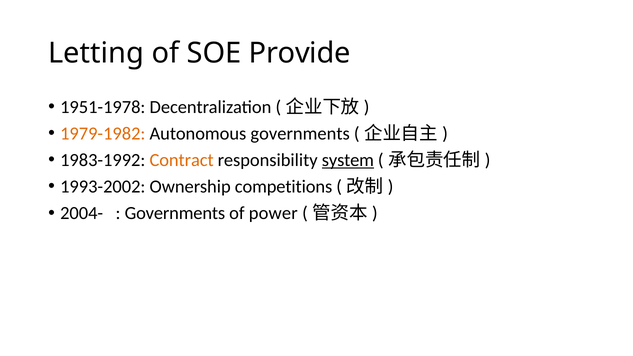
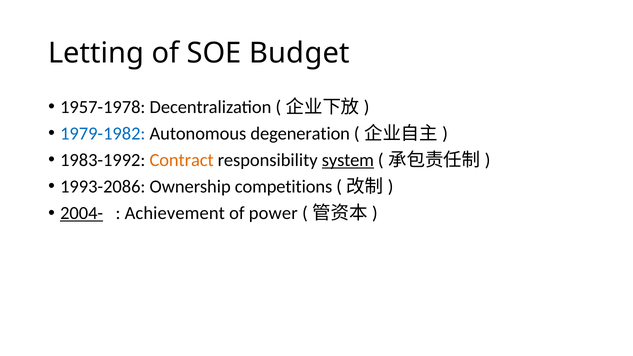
Provide: Provide -> Budget
1951-1978: 1951-1978 -> 1957-1978
1979-1982 colour: orange -> blue
Autonomous governments: governments -> degeneration
1993-2002: 1993-2002 -> 1993-2086
2004- underline: none -> present
Governments at (175, 213): Governments -> Achievement
